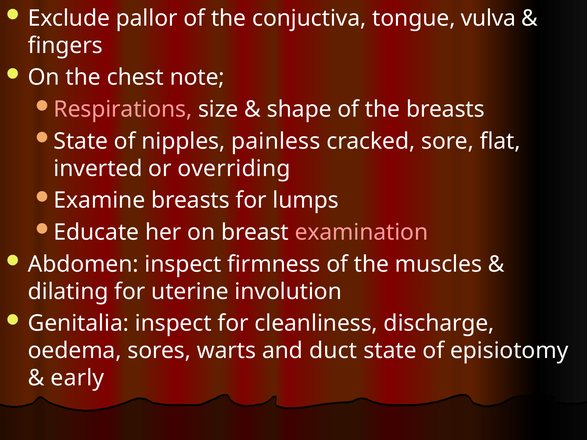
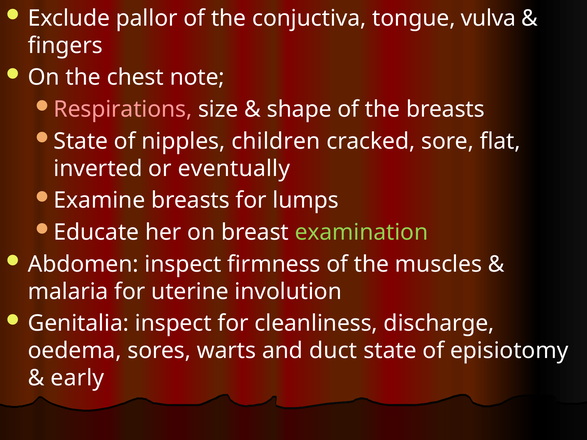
painless: painless -> children
overriding: overriding -> eventually
examination colour: pink -> light green
dilating: dilating -> malaria
